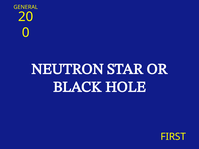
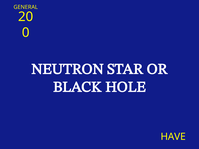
FIRST: FIRST -> HAVE
